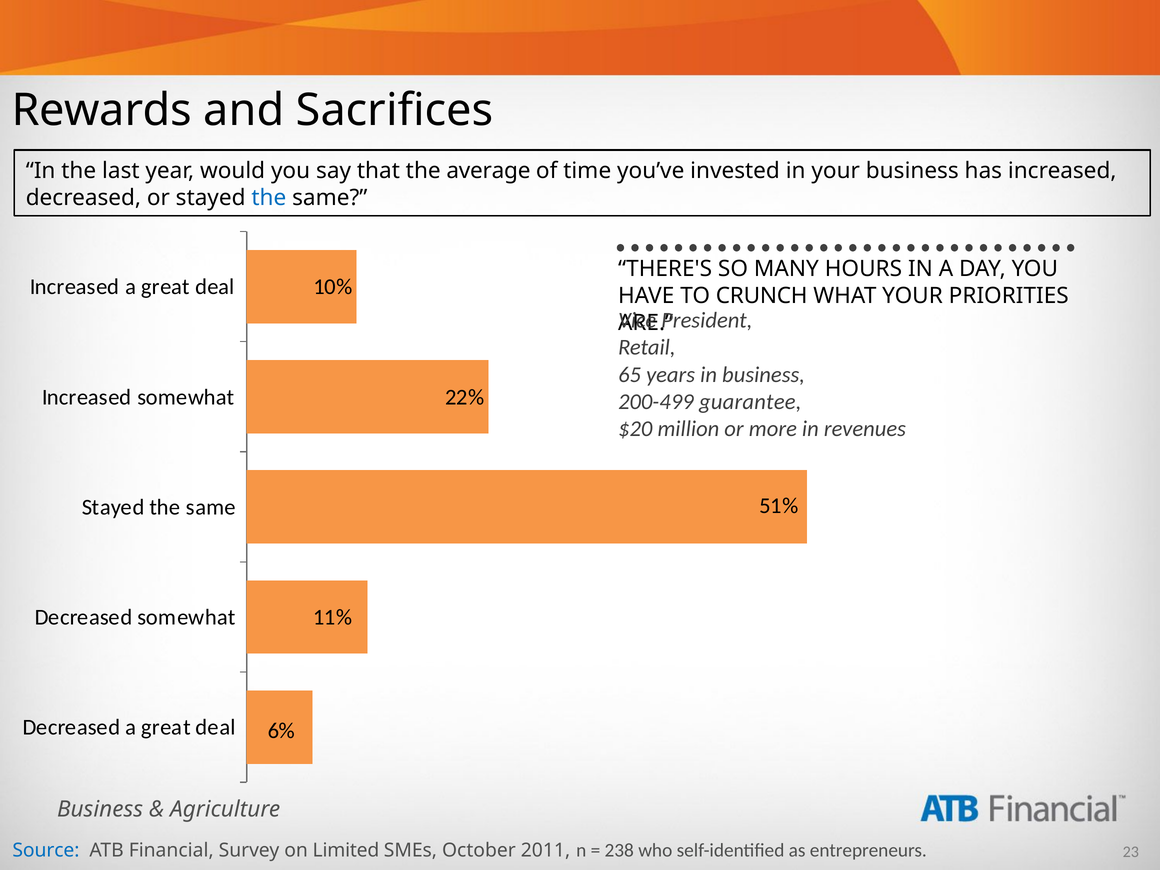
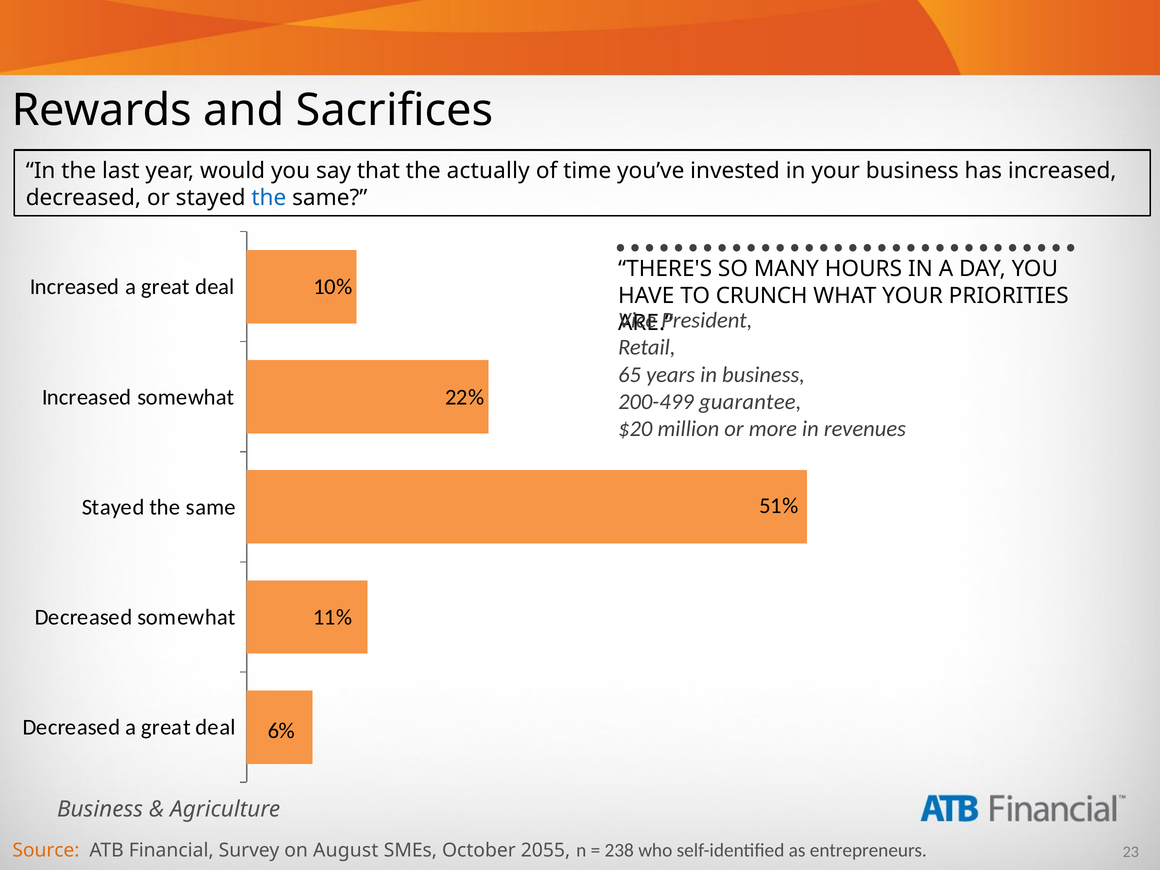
average: average -> actually
Source colour: blue -> orange
Limited: Limited -> August
2011: 2011 -> 2055
